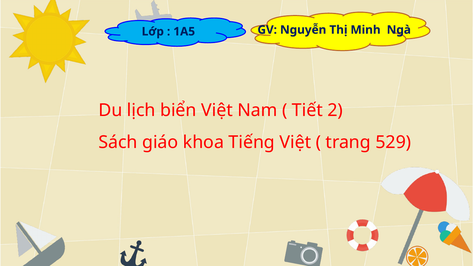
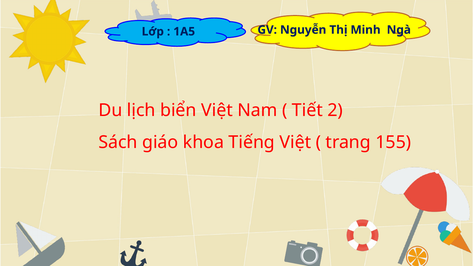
529: 529 -> 155
